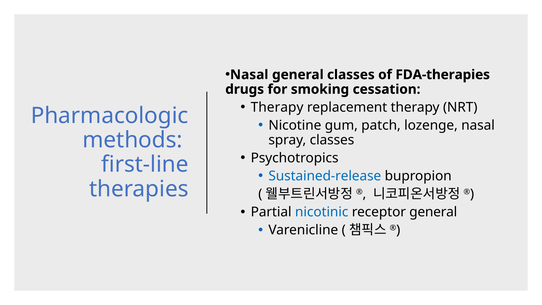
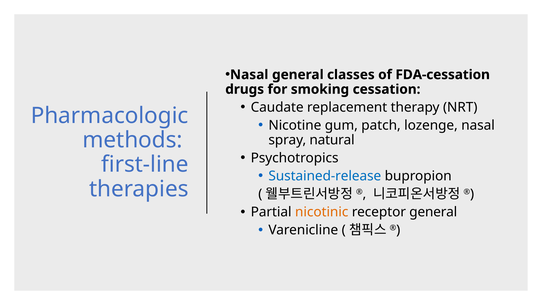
FDA-therapies: FDA-therapies -> FDA-cessation
Therapy at (277, 107): Therapy -> Caudate
spray classes: classes -> natural
nicotinic colour: blue -> orange
